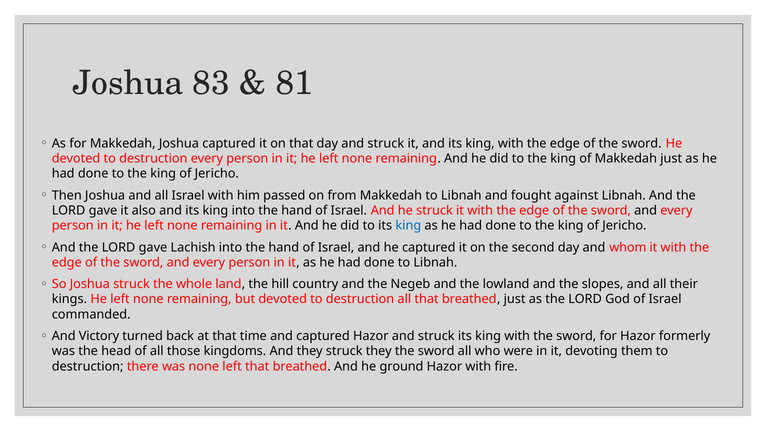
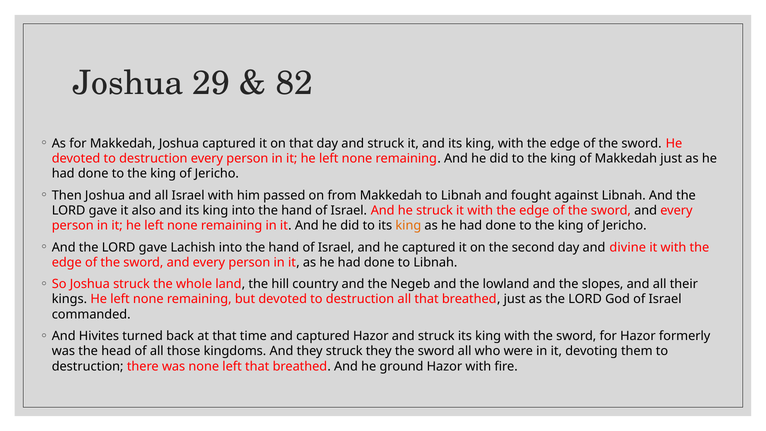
83: 83 -> 29
81: 81 -> 82
king at (408, 226) colour: blue -> orange
whom: whom -> divine
Victory: Victory -> Hivites
